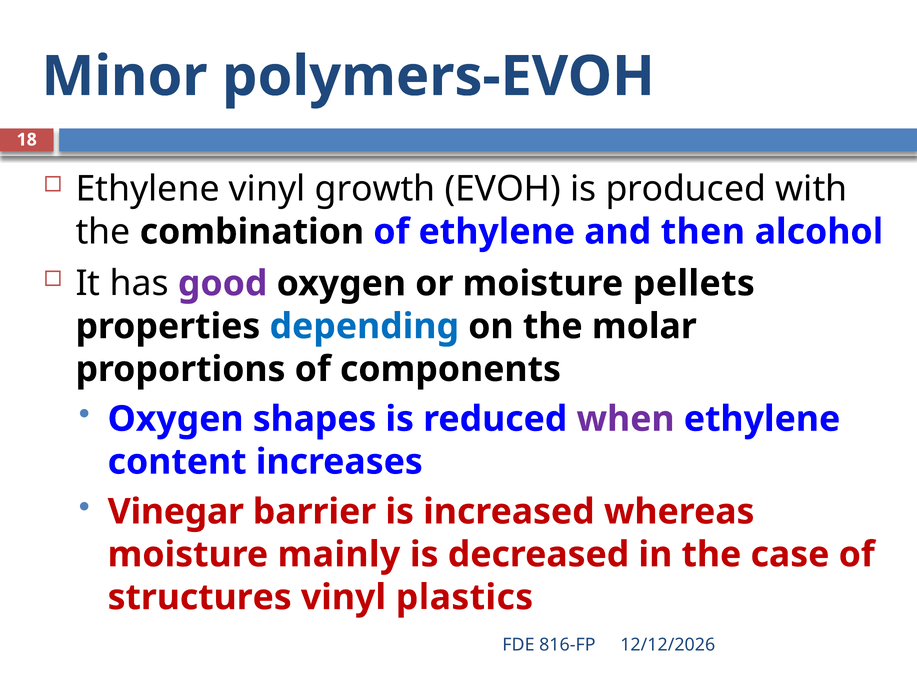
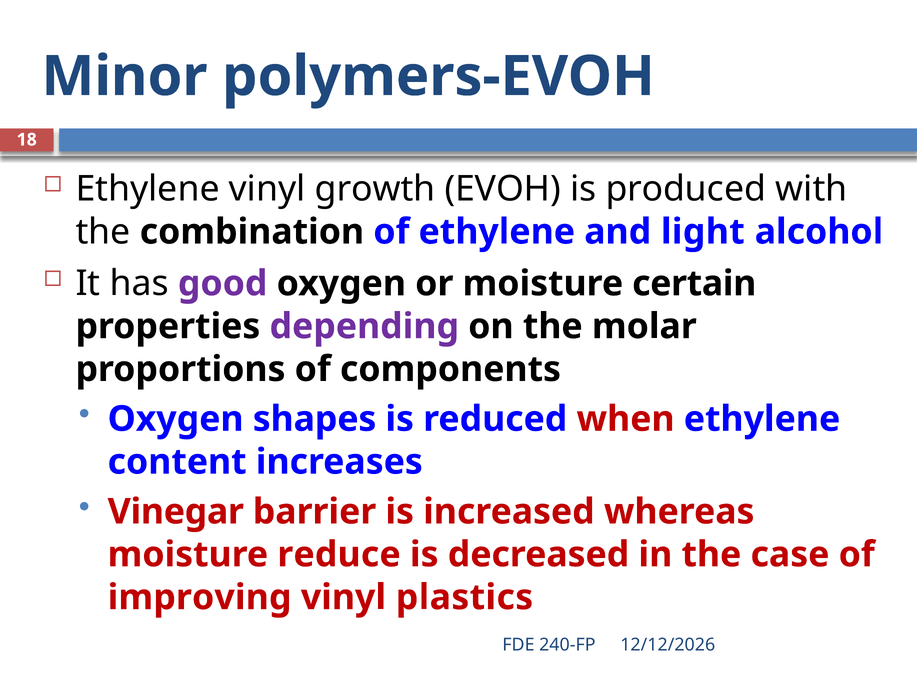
then: then -> light
pellets: pellets -> certain
depending colour: blue -> purple
when colour: purple -> red
mainly: mainly -> reduce
structures: structures -> improving
816-FP: 816-FP -> 240-FP
